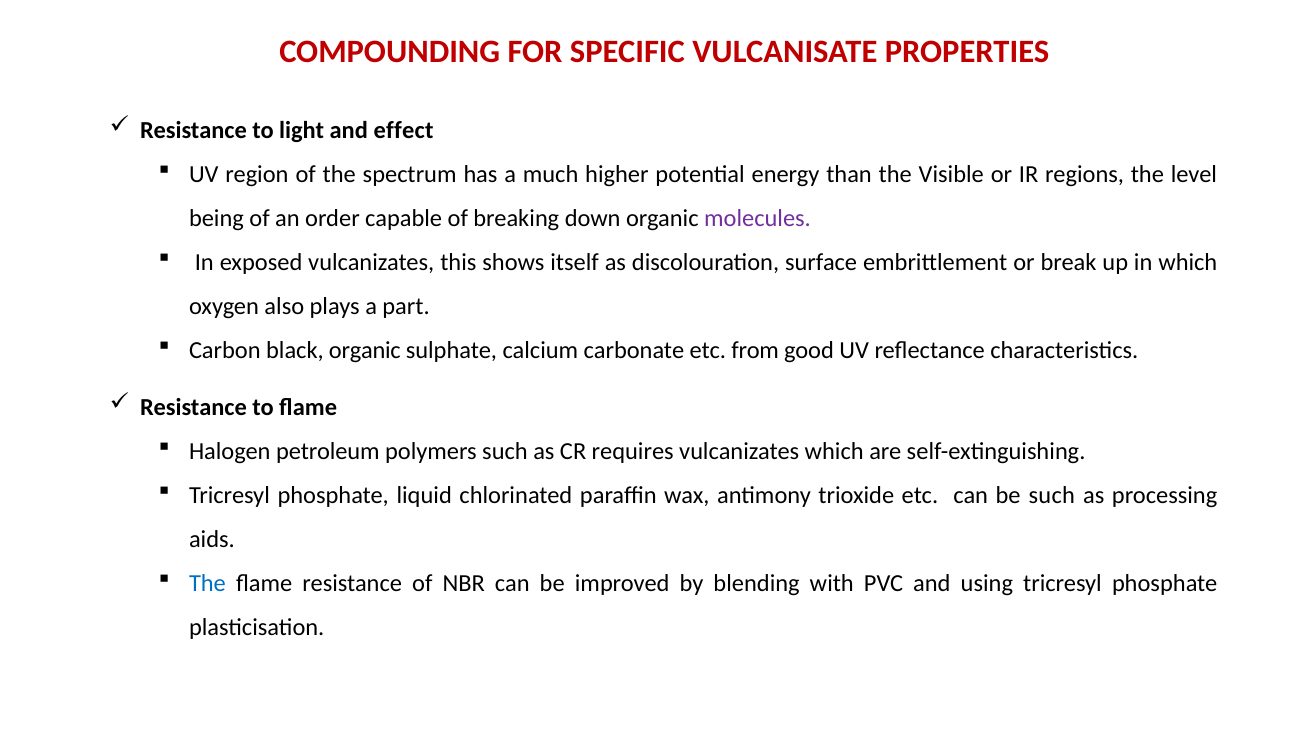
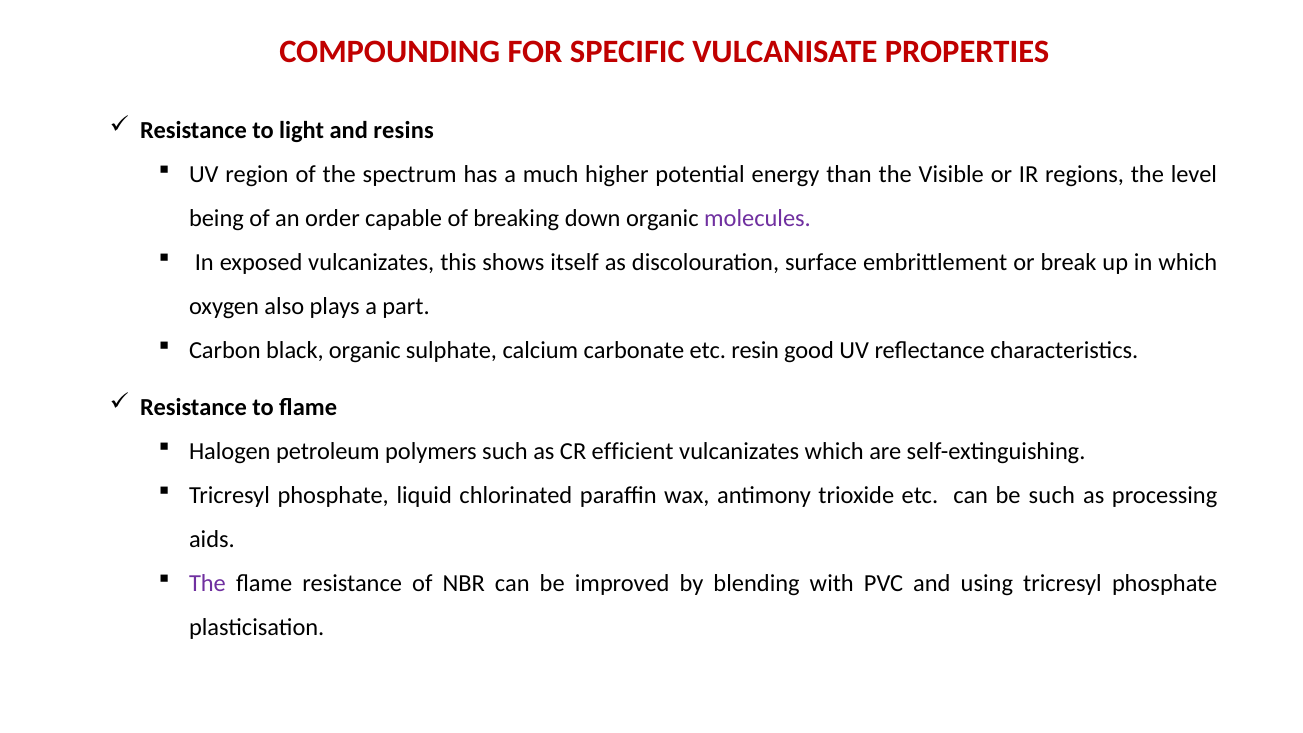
effect: effect -> resins
from: from -> resin
requires: requires -> efficient
The at (207, 584) colour: blue -> purple
